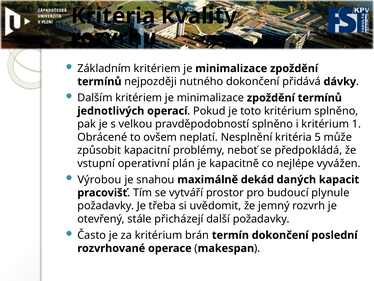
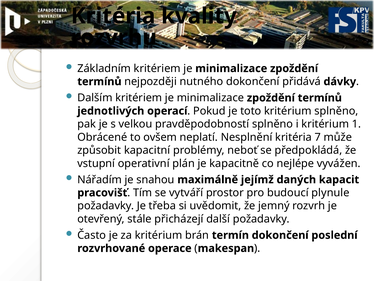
5: 5 -> 7
Výrobou: Výrobou -> Nářadím
dekád: dekád -> jejímž
